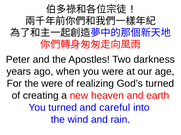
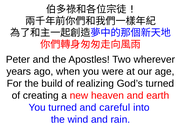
darkness: darkness -> wherever
the were: were -> build
